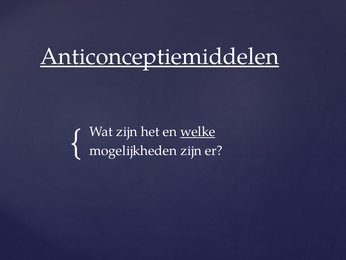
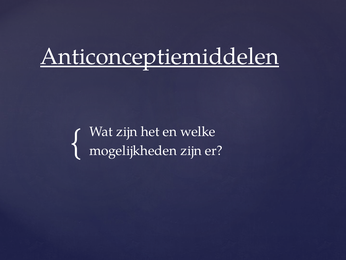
welke underline: present -> none
